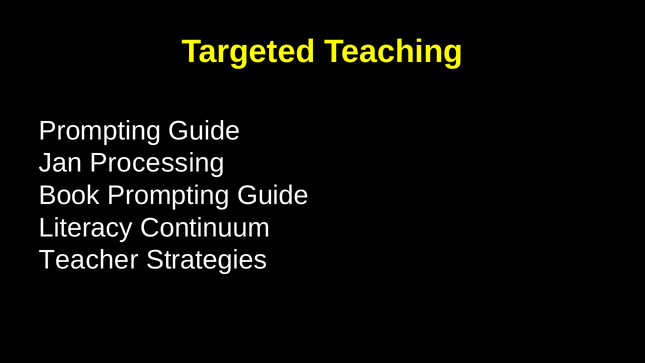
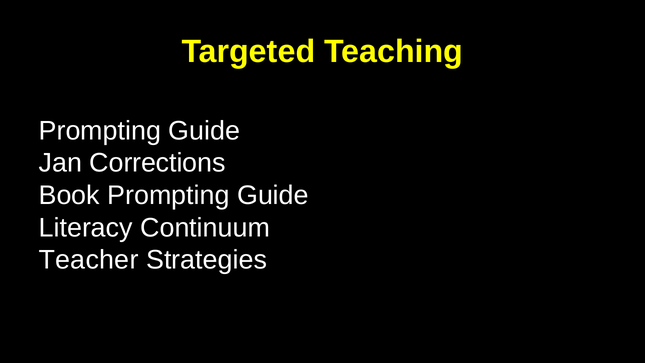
Processing: Processing -> Corrections
